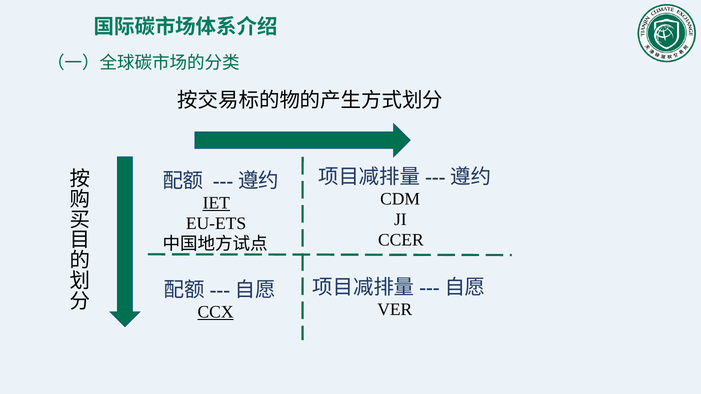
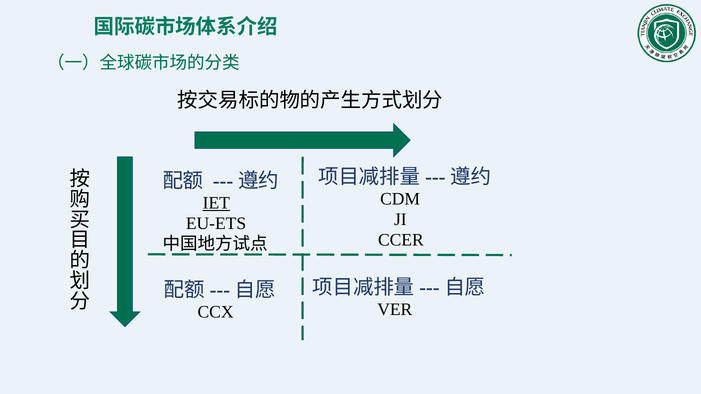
CCX underline: present -> none
